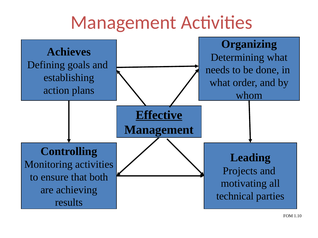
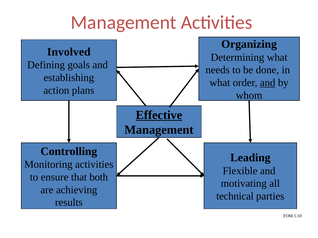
Achieves: Achieves -> Involved
and at (268, 83) underline: none -> present
Projects: Projects -> Flexible
